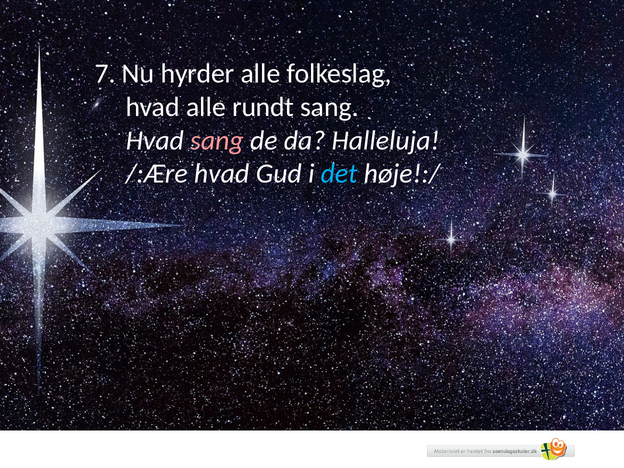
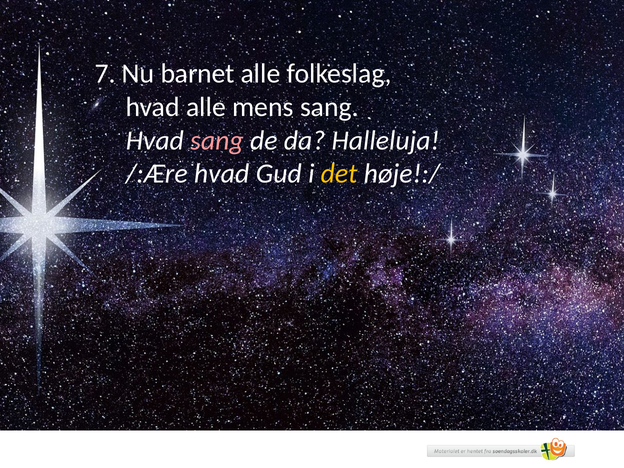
hyrder: hyrder -> barnet
rundt: rundt -> mens
det colour: light blue -> yellow
